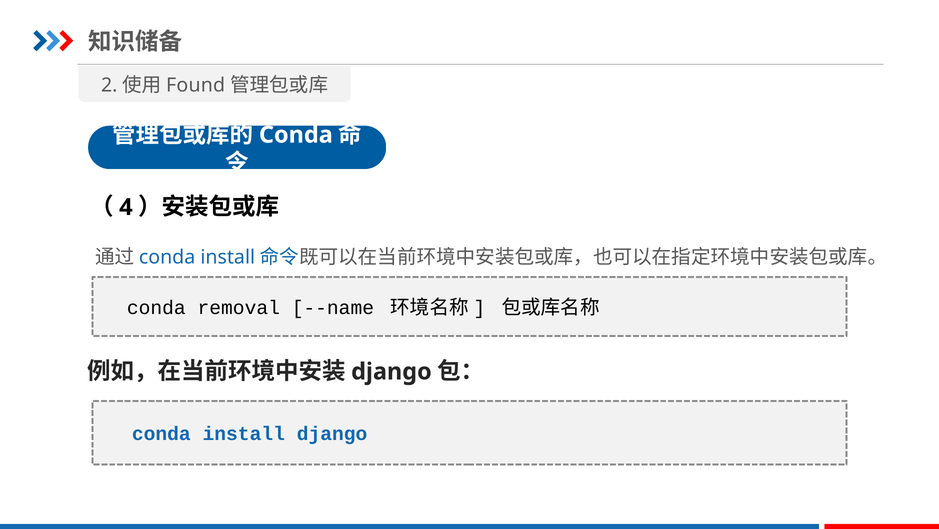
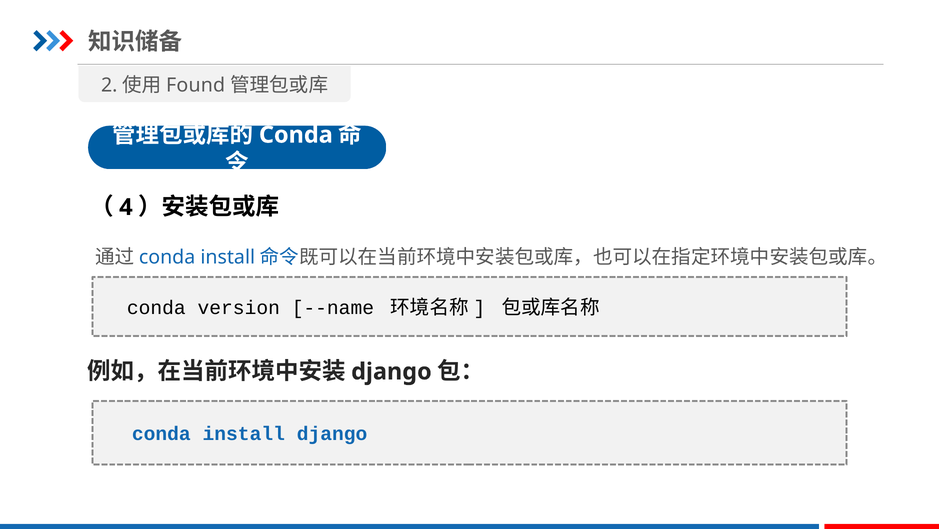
removal: removal -> version
